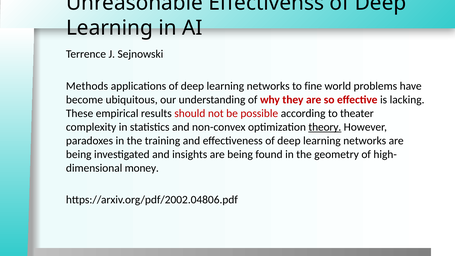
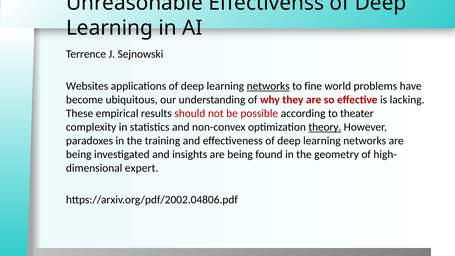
Methods: Methods -> Websites
networks at (268, 86) underline: none -> present
money: money -> expert
